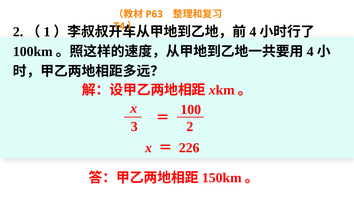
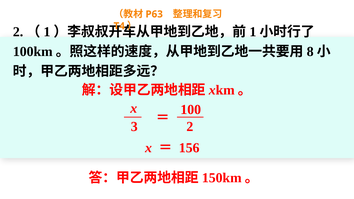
4 at (253, 32): 4 -> 1
4 at (310, 52): 4 -> 8
226: 226 -> 156
